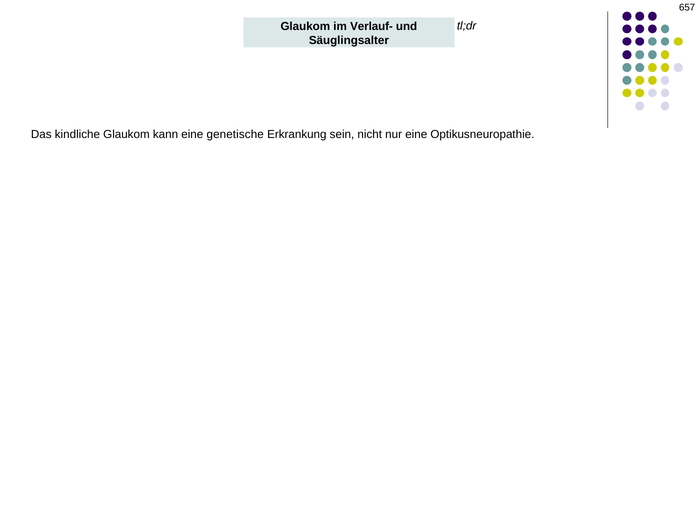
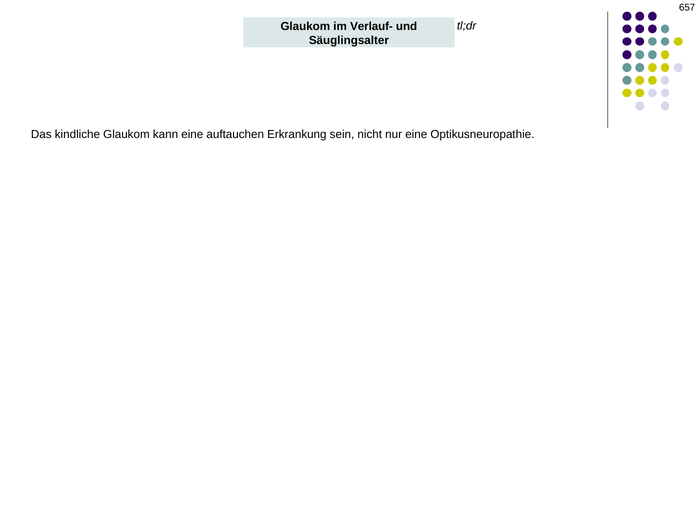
genetische: genetische -> auftauchen
